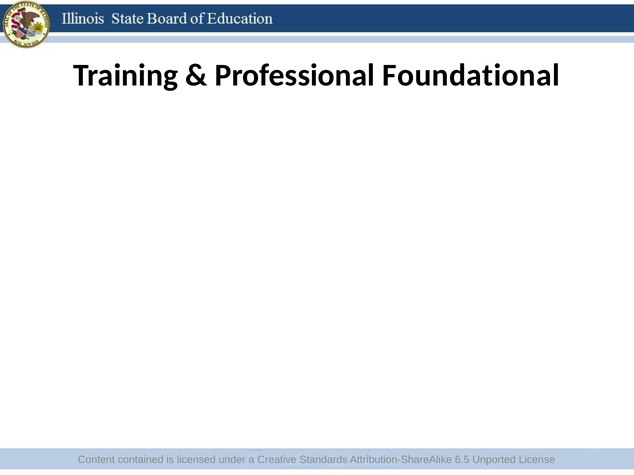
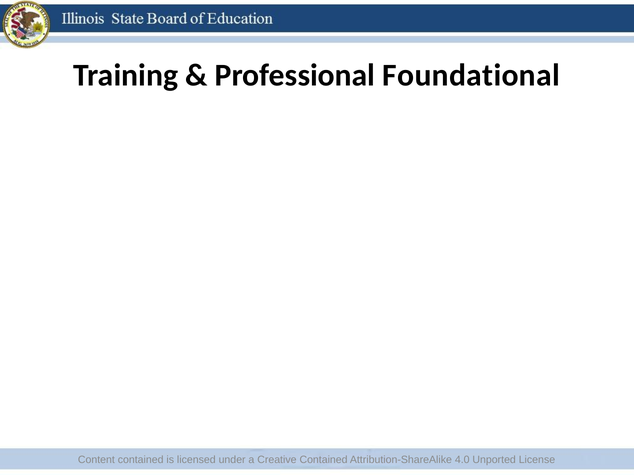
Creative Standards: Standards -> Contained
6.5: 6.5 -> 4.0
